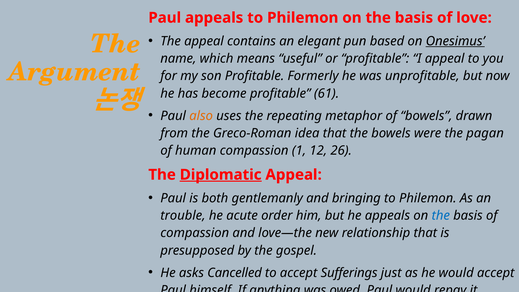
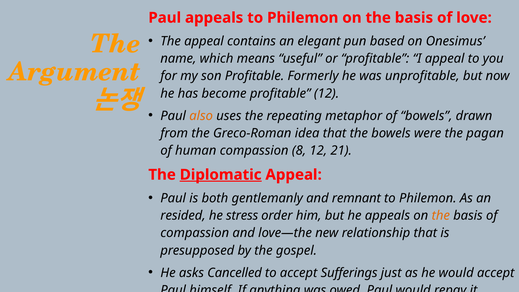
Onesimus underline: present -> none
profitable 61: 61 -> 12
1: 1 -> 8
26: 26 -> 21
bringing: bringing -> remnant
trouble: trouble -> resided
acute: acute -> stress
the at (441, 216) colour: blue -> orange
